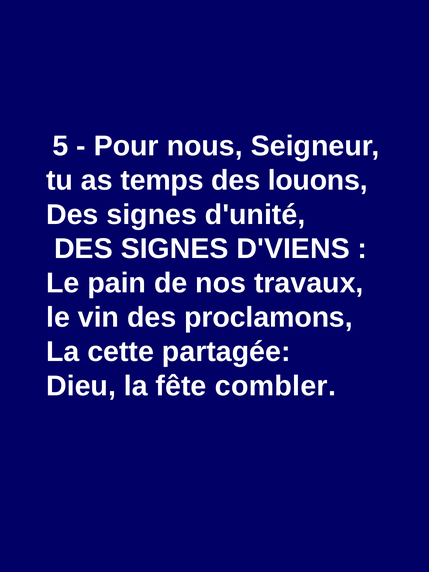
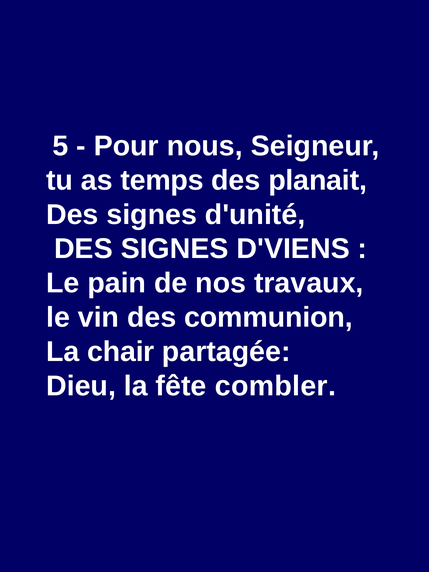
louons: louons -> planait
proclamons: proclamons -> communion
cette: cette -> chair
